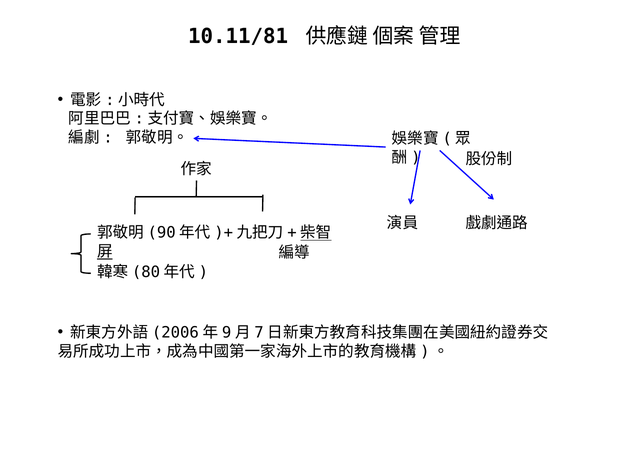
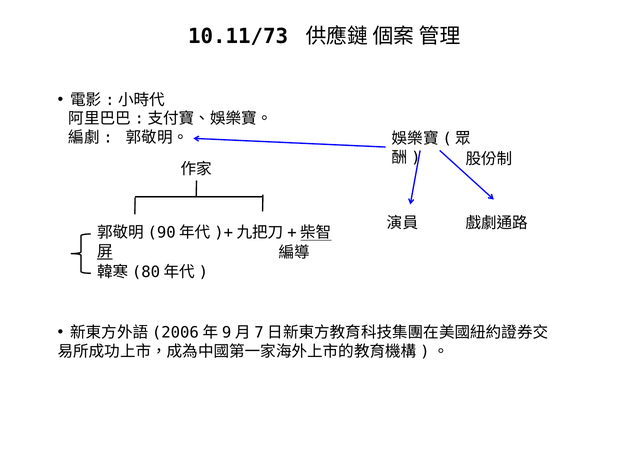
10.11/81: 10.11/81 -> 10.11/73
